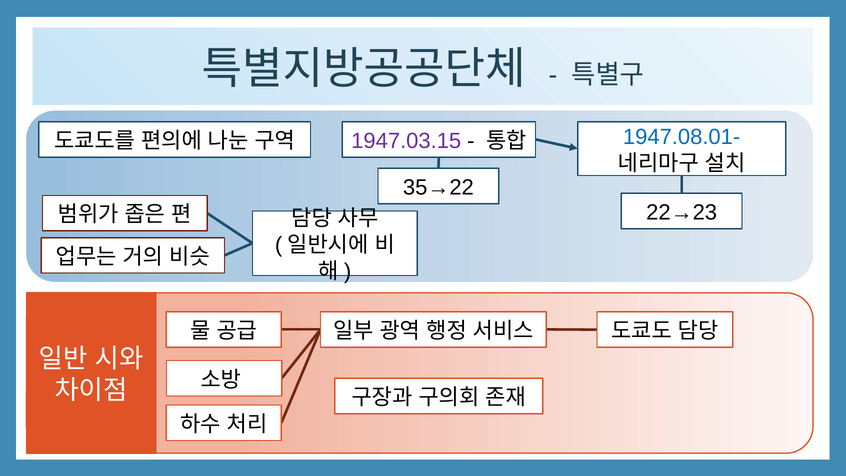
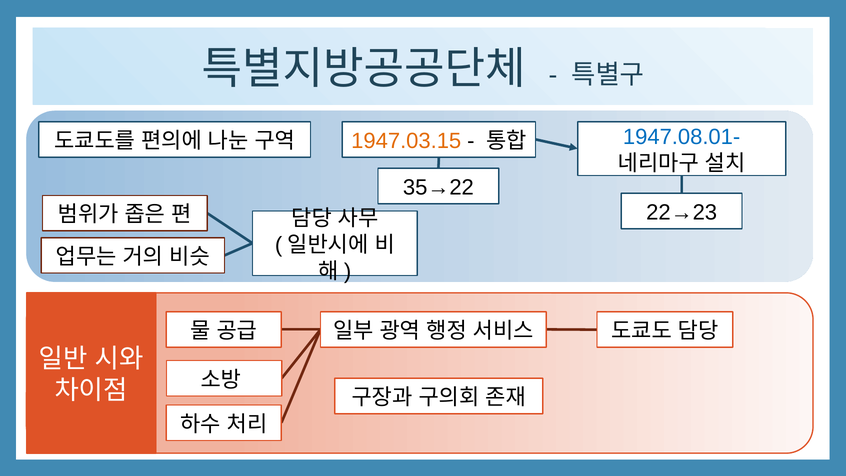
1947.03.15 colour: purple -> orange
